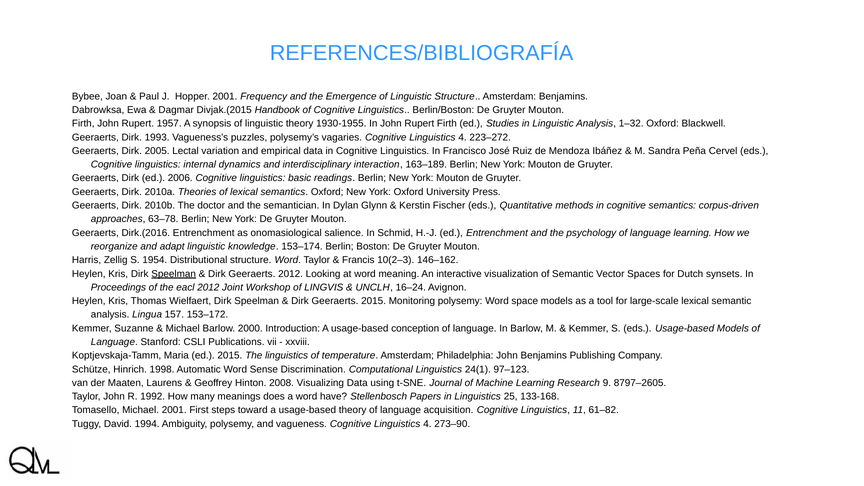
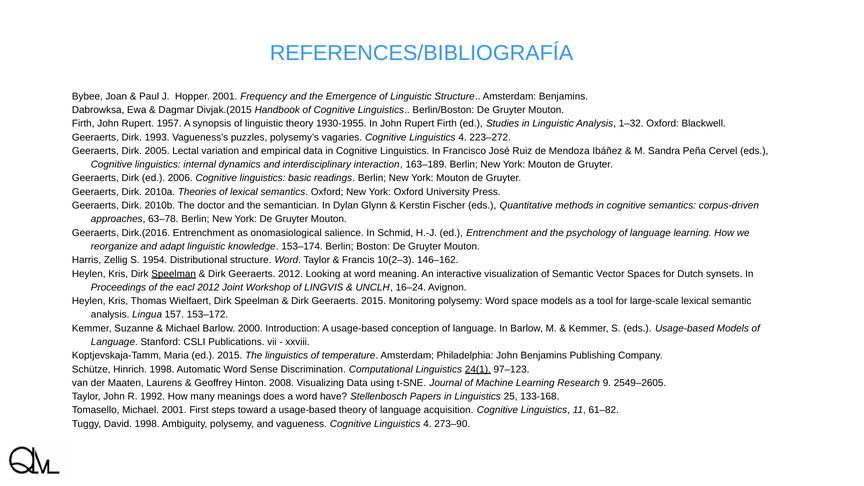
24(1 underline: none -> present
8797–2605: 8797–2605 -> 2549–2605
David 1994: 1994 -> 1998
